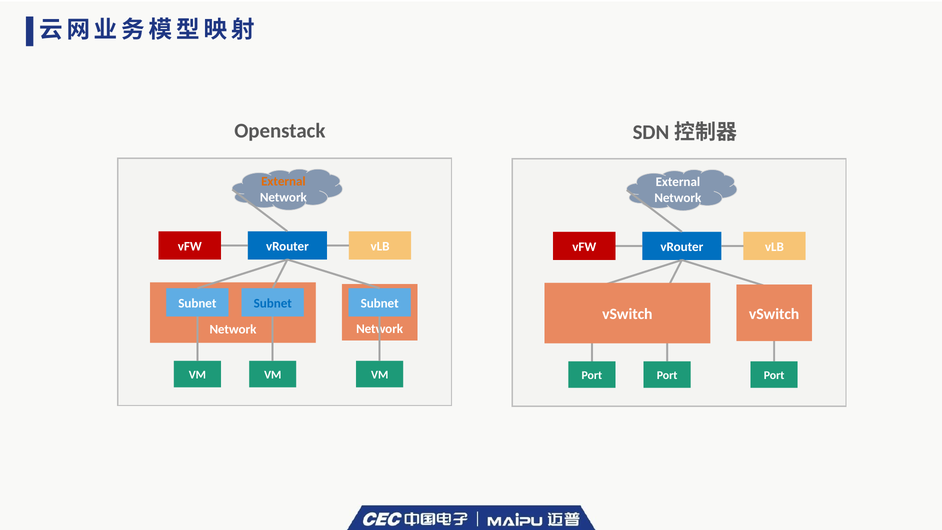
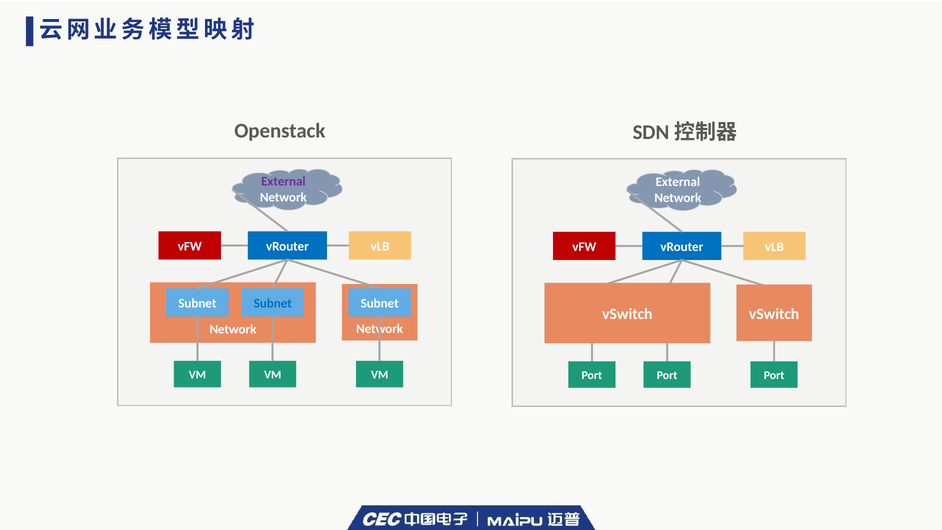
External at (283, 182) colour: orange -> purple
